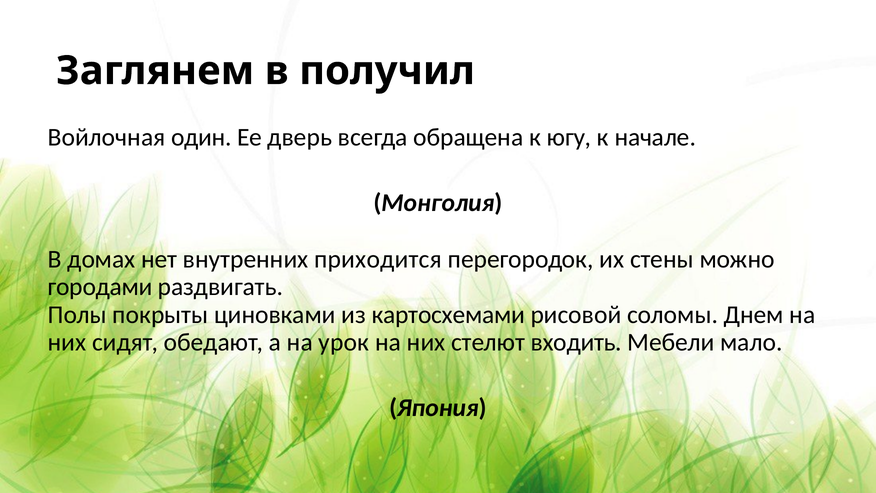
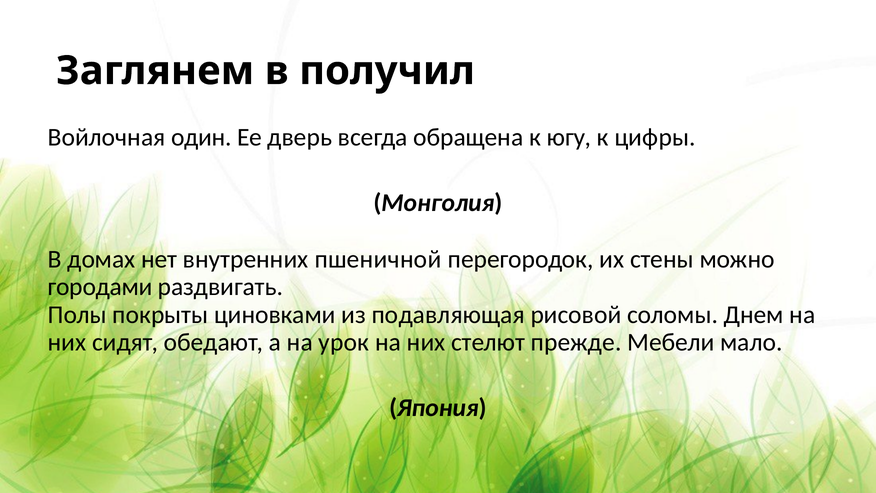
начале: начале -> цифры
приходится: приходится -> пшеничной
картосхемами: картосхемами -> подавляющая
входить: входить -> прежде
